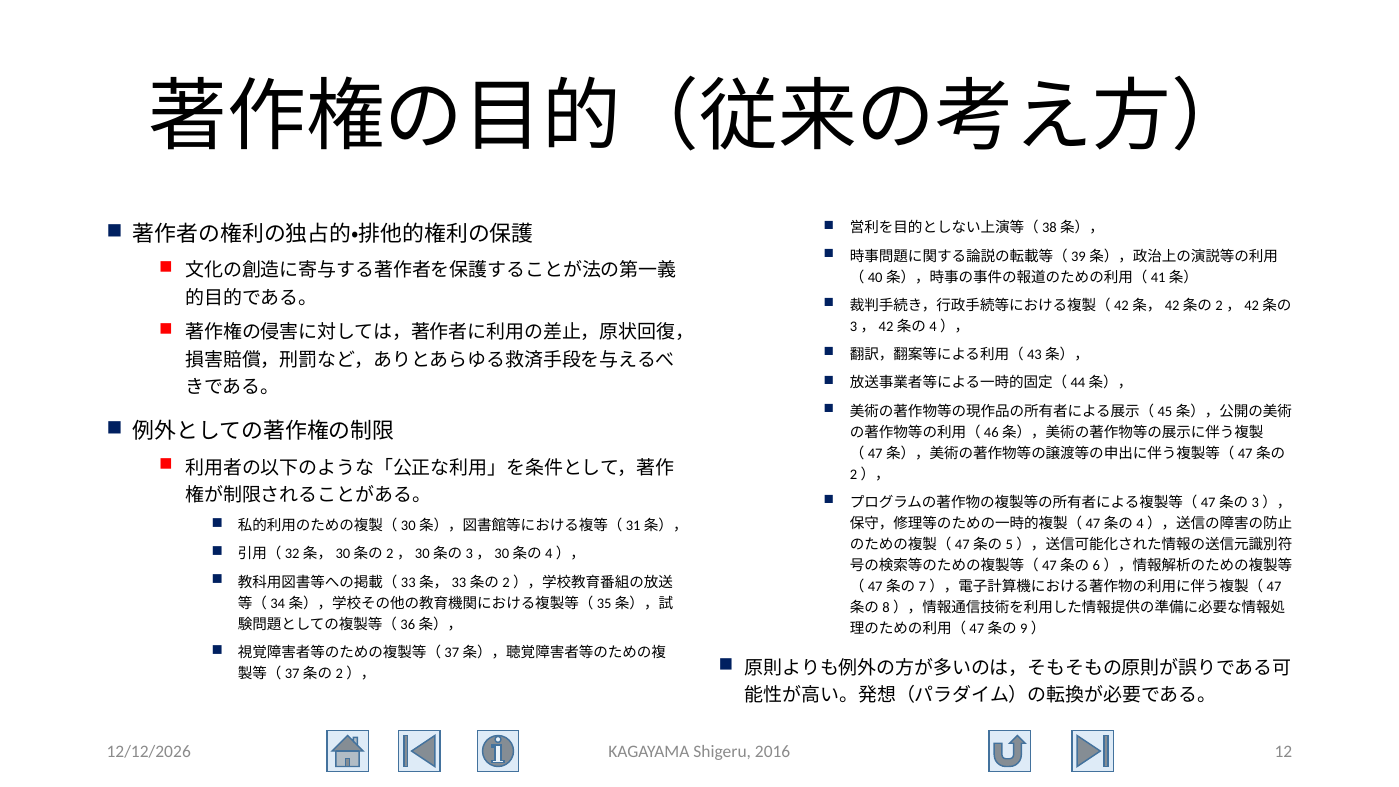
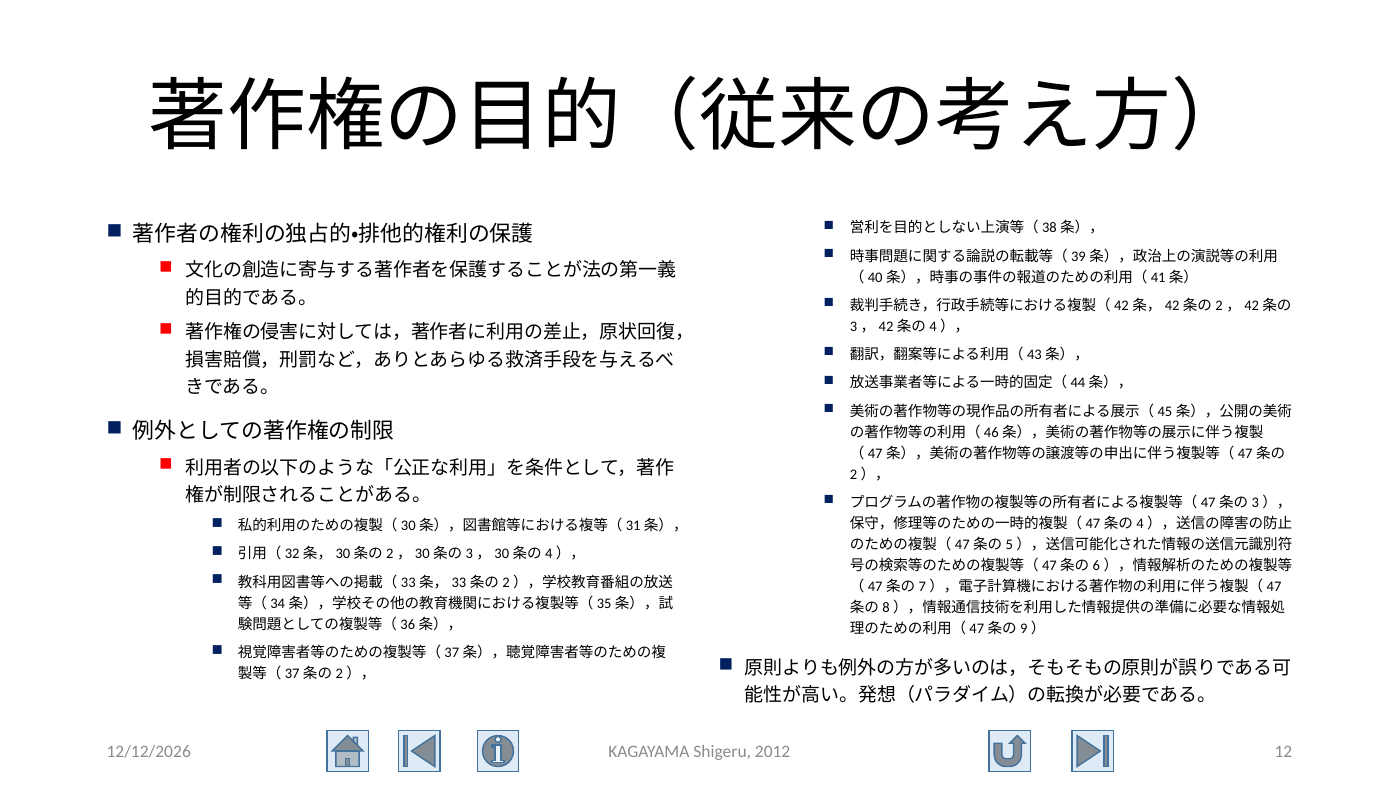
2016: 2016 -> 2012
